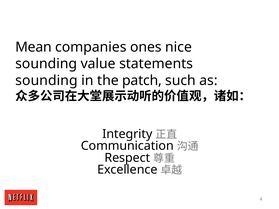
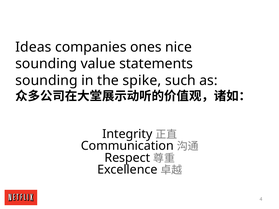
Mean: Mean -> Ideas
patch: patch -> spike
